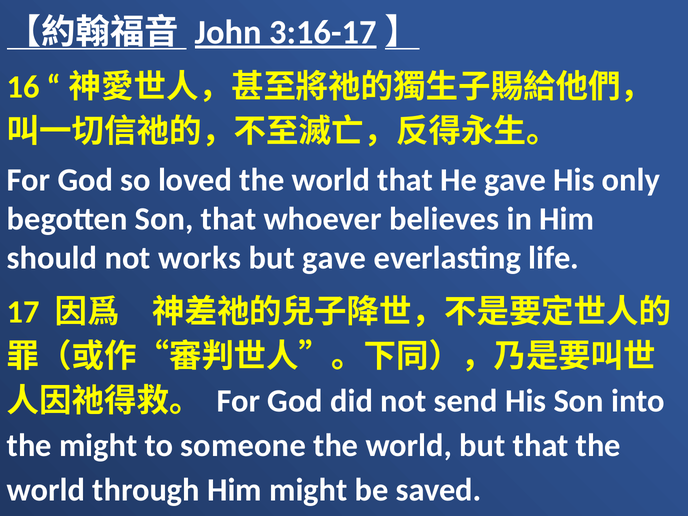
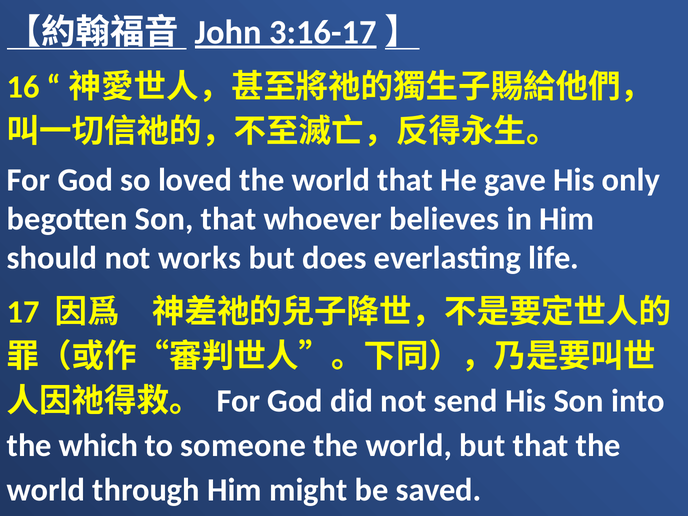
but gave: gave -> does
the might: might -> which
